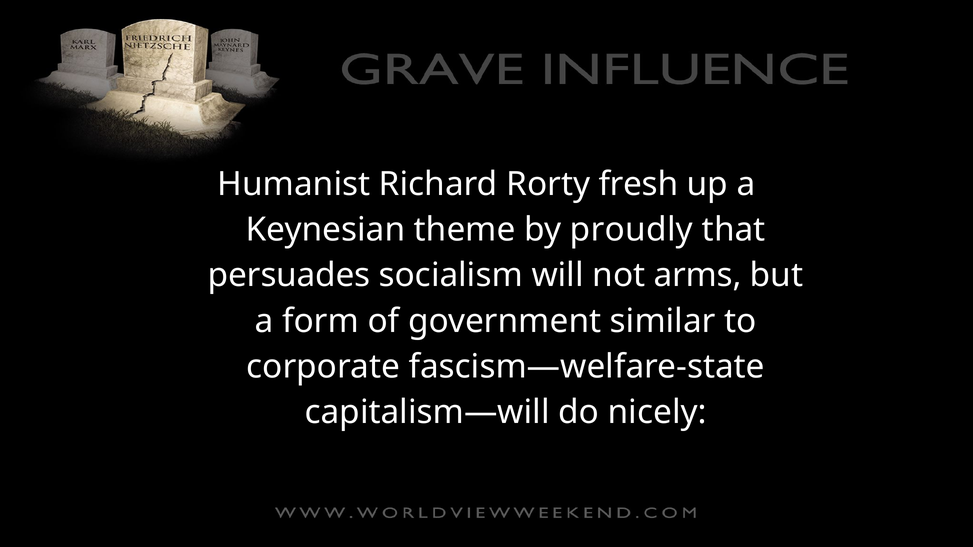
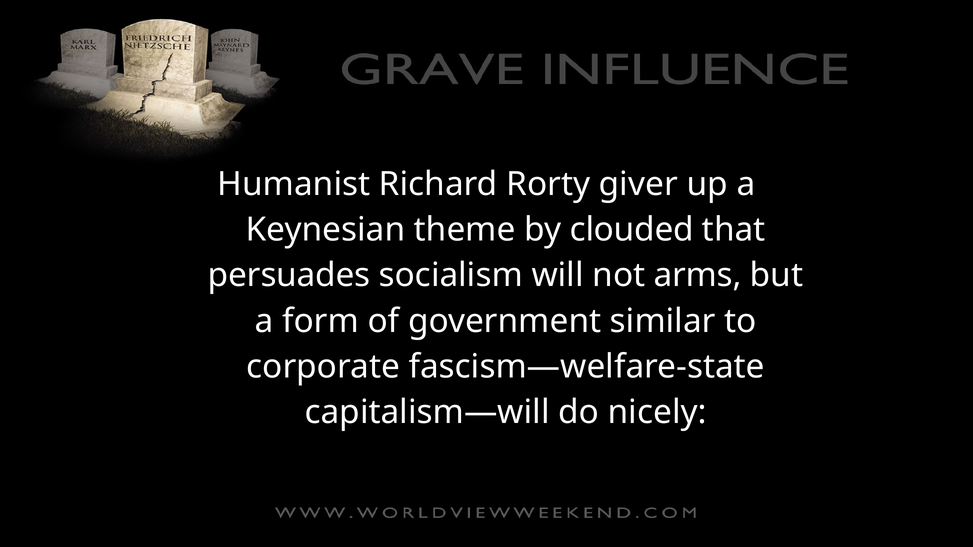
fresh: fresh -> giver
proudly: proudly -> clouded
